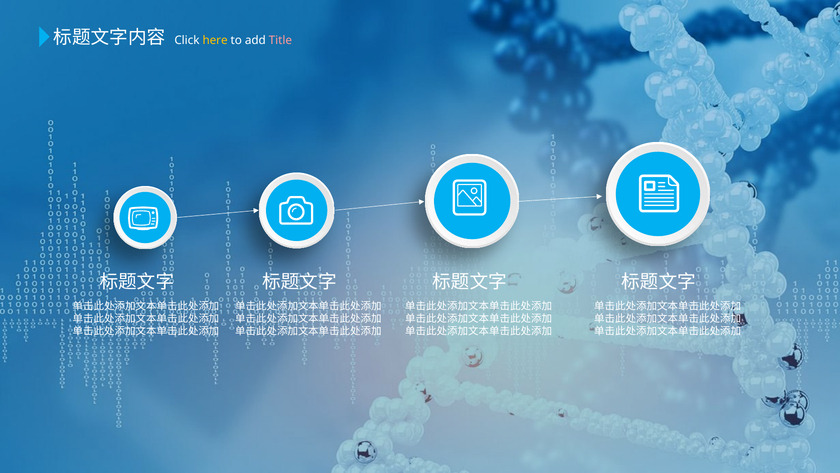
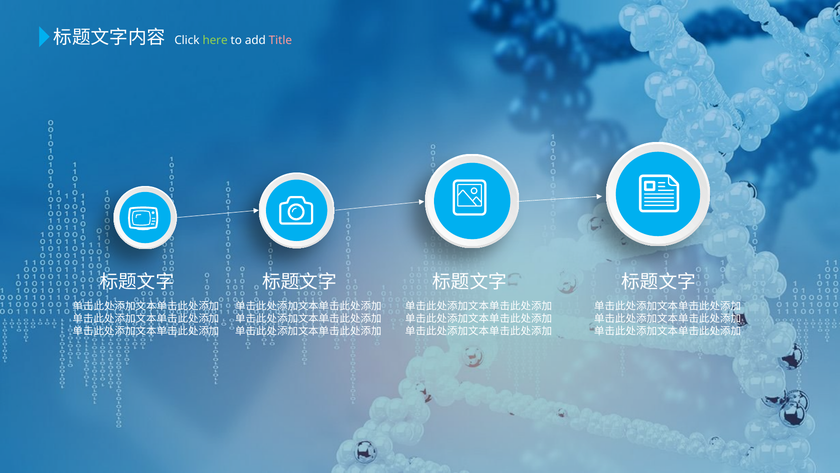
here colour: yellow -> light green
